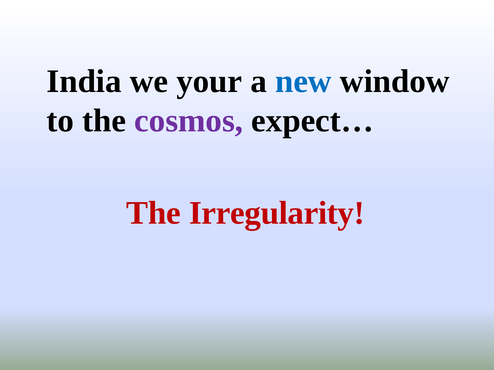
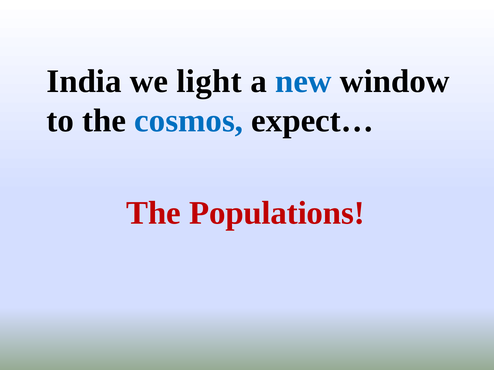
your: your -> light
cosmos colour: purple -> blue
Irregularity: Irregularity -> Populations
